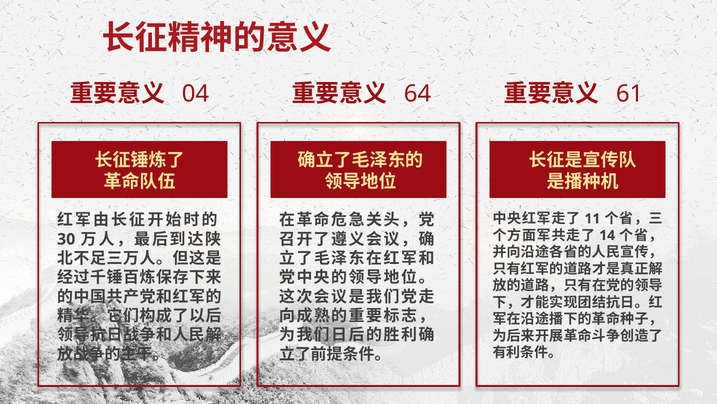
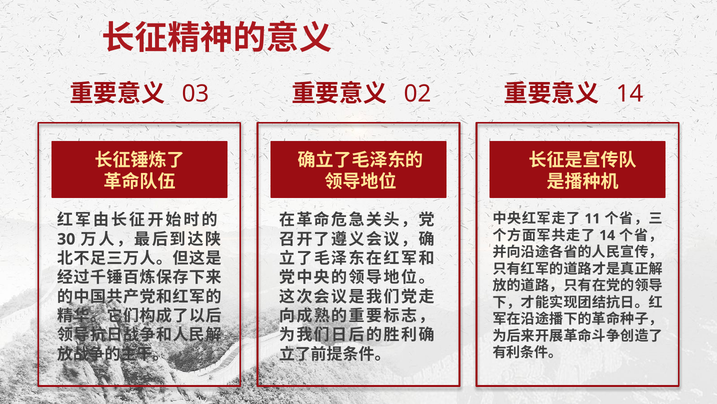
04: 04 -> 03
64: 64 -> 02
61 at (630, 94): 61 -> 14
